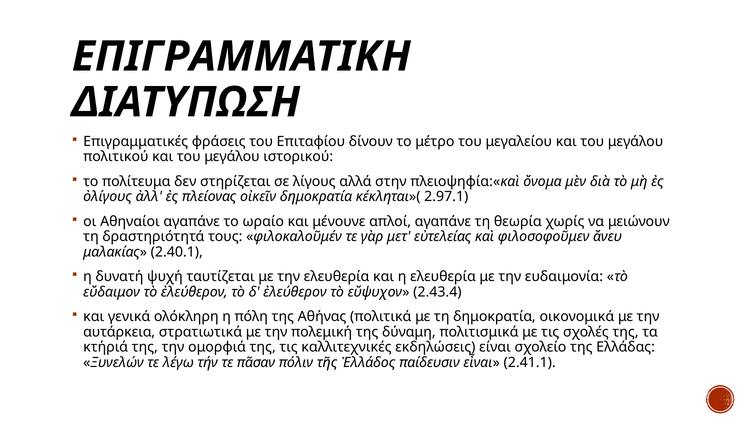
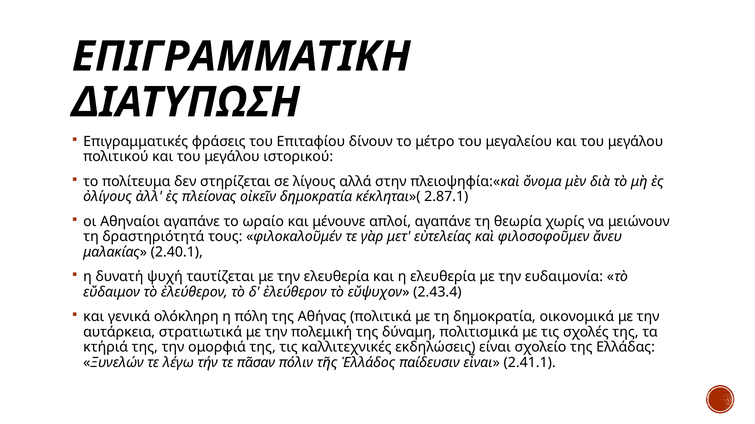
2.97.1: 2.97.1 -> 2.87.1
